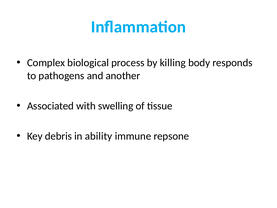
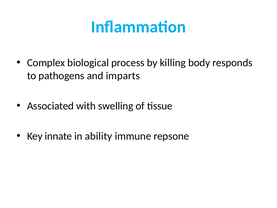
another: another -> imparts
debris: debris -> innate
